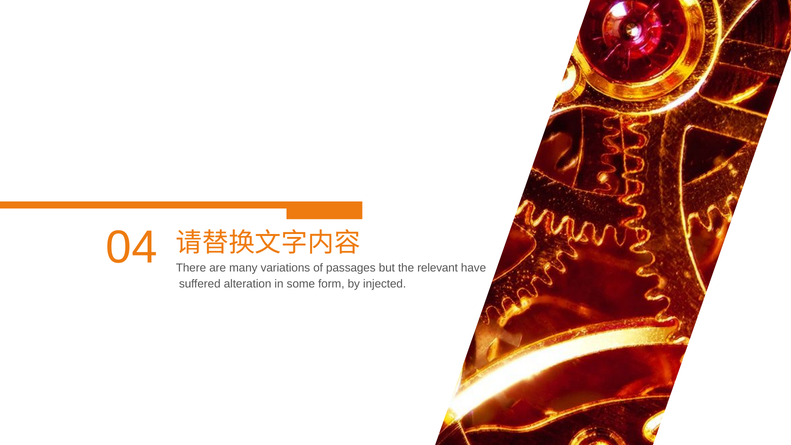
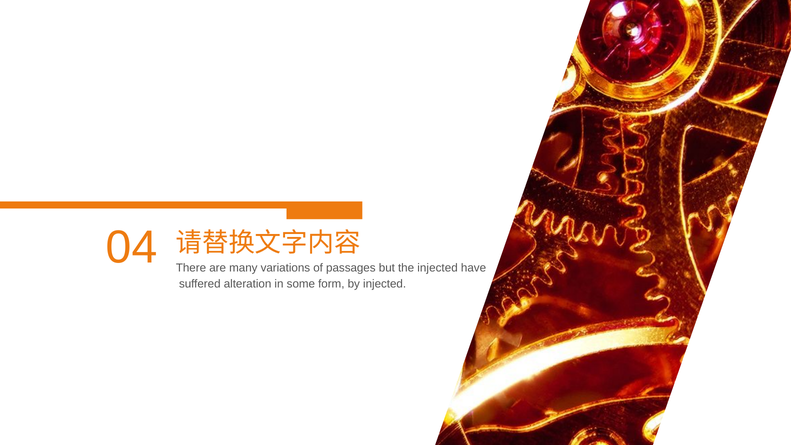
the relevant: relevant -> injected
